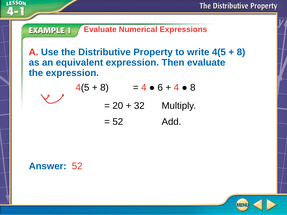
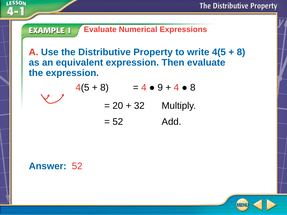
6: 6 -> 9
